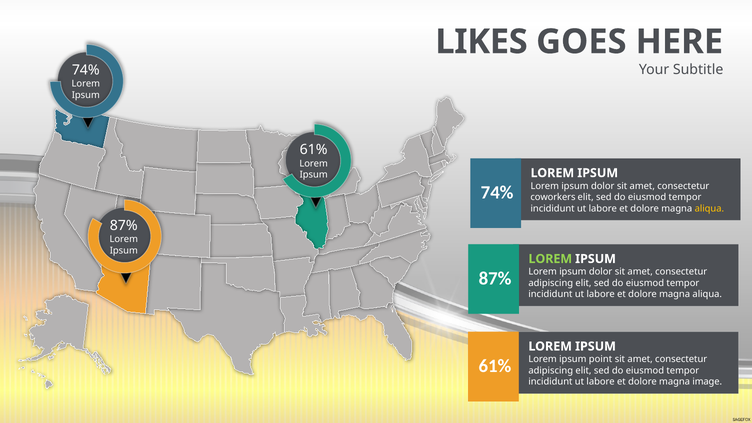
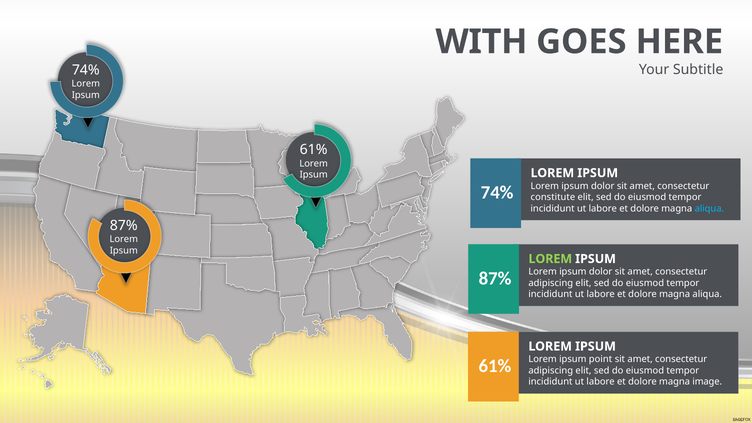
LIKES: LIKES -> WITH
coworkers: coworkers -> constitute
aliqua at (709, 208) colour: yellow -> light blue
